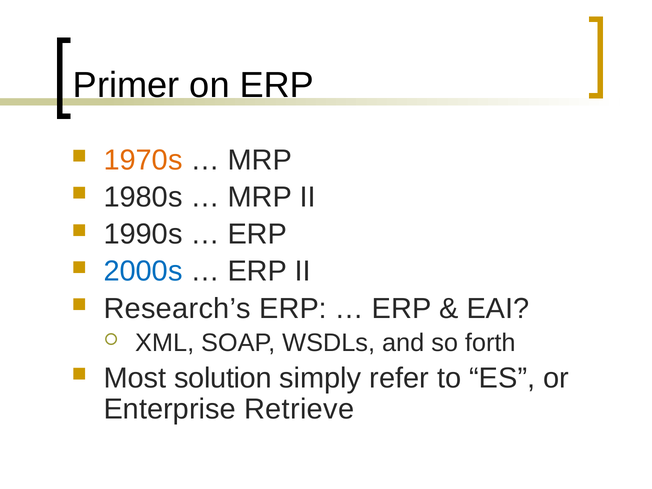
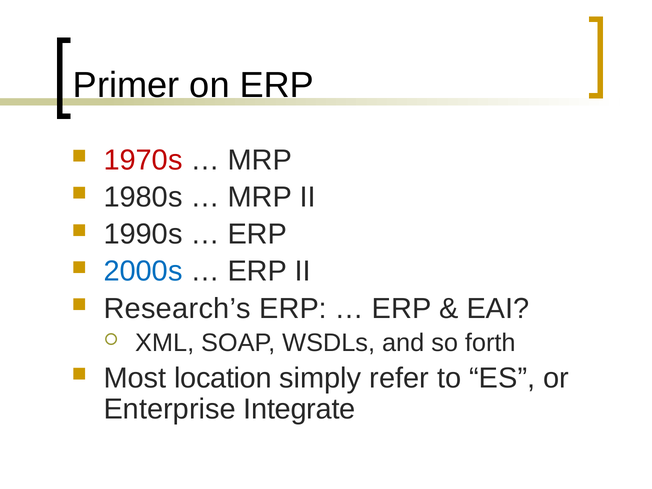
1970s colour: orange -> red
solution: solution -> location
Retrieve: Retrieve -> Integrate
